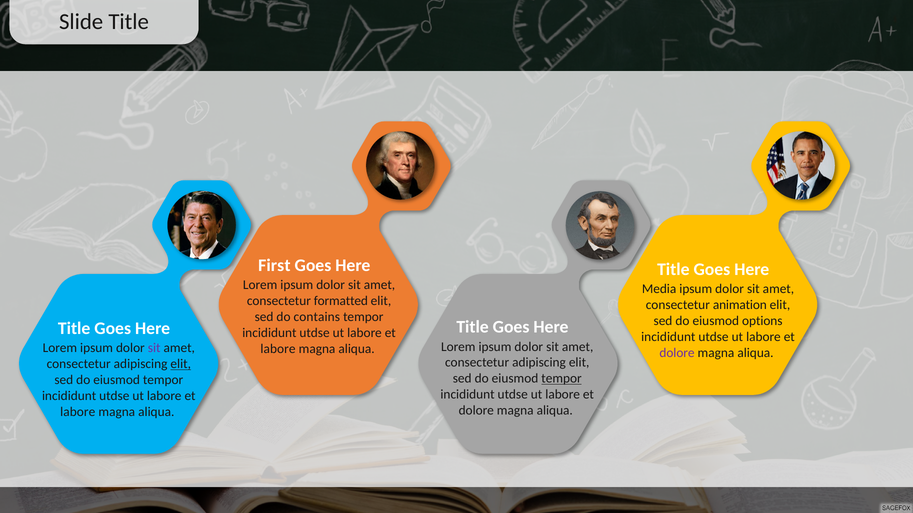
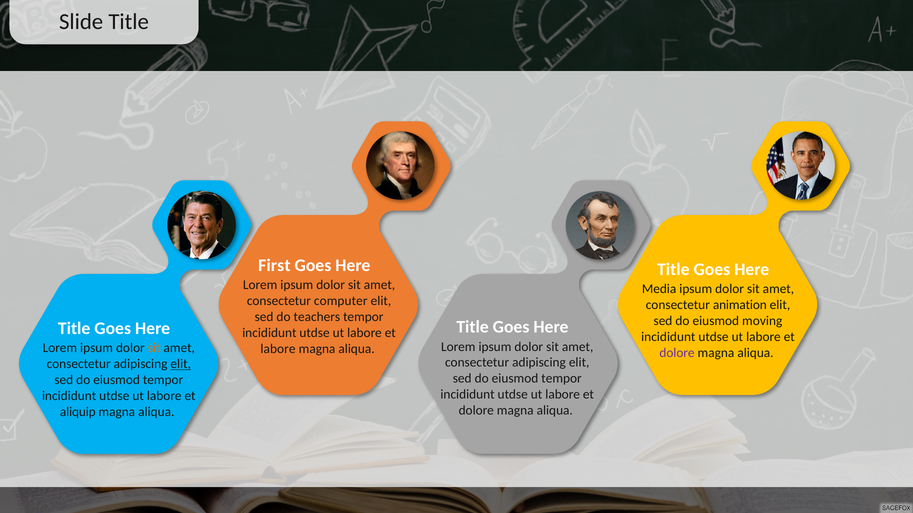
formatted: formatted -> computer
contains: contains -> teachers
options: options -> moving
sit at (154, 348) colour: purple -> orange
tempor at (561, 379) underline: present -> none
labore at (78, 412): labore -> aliquip
